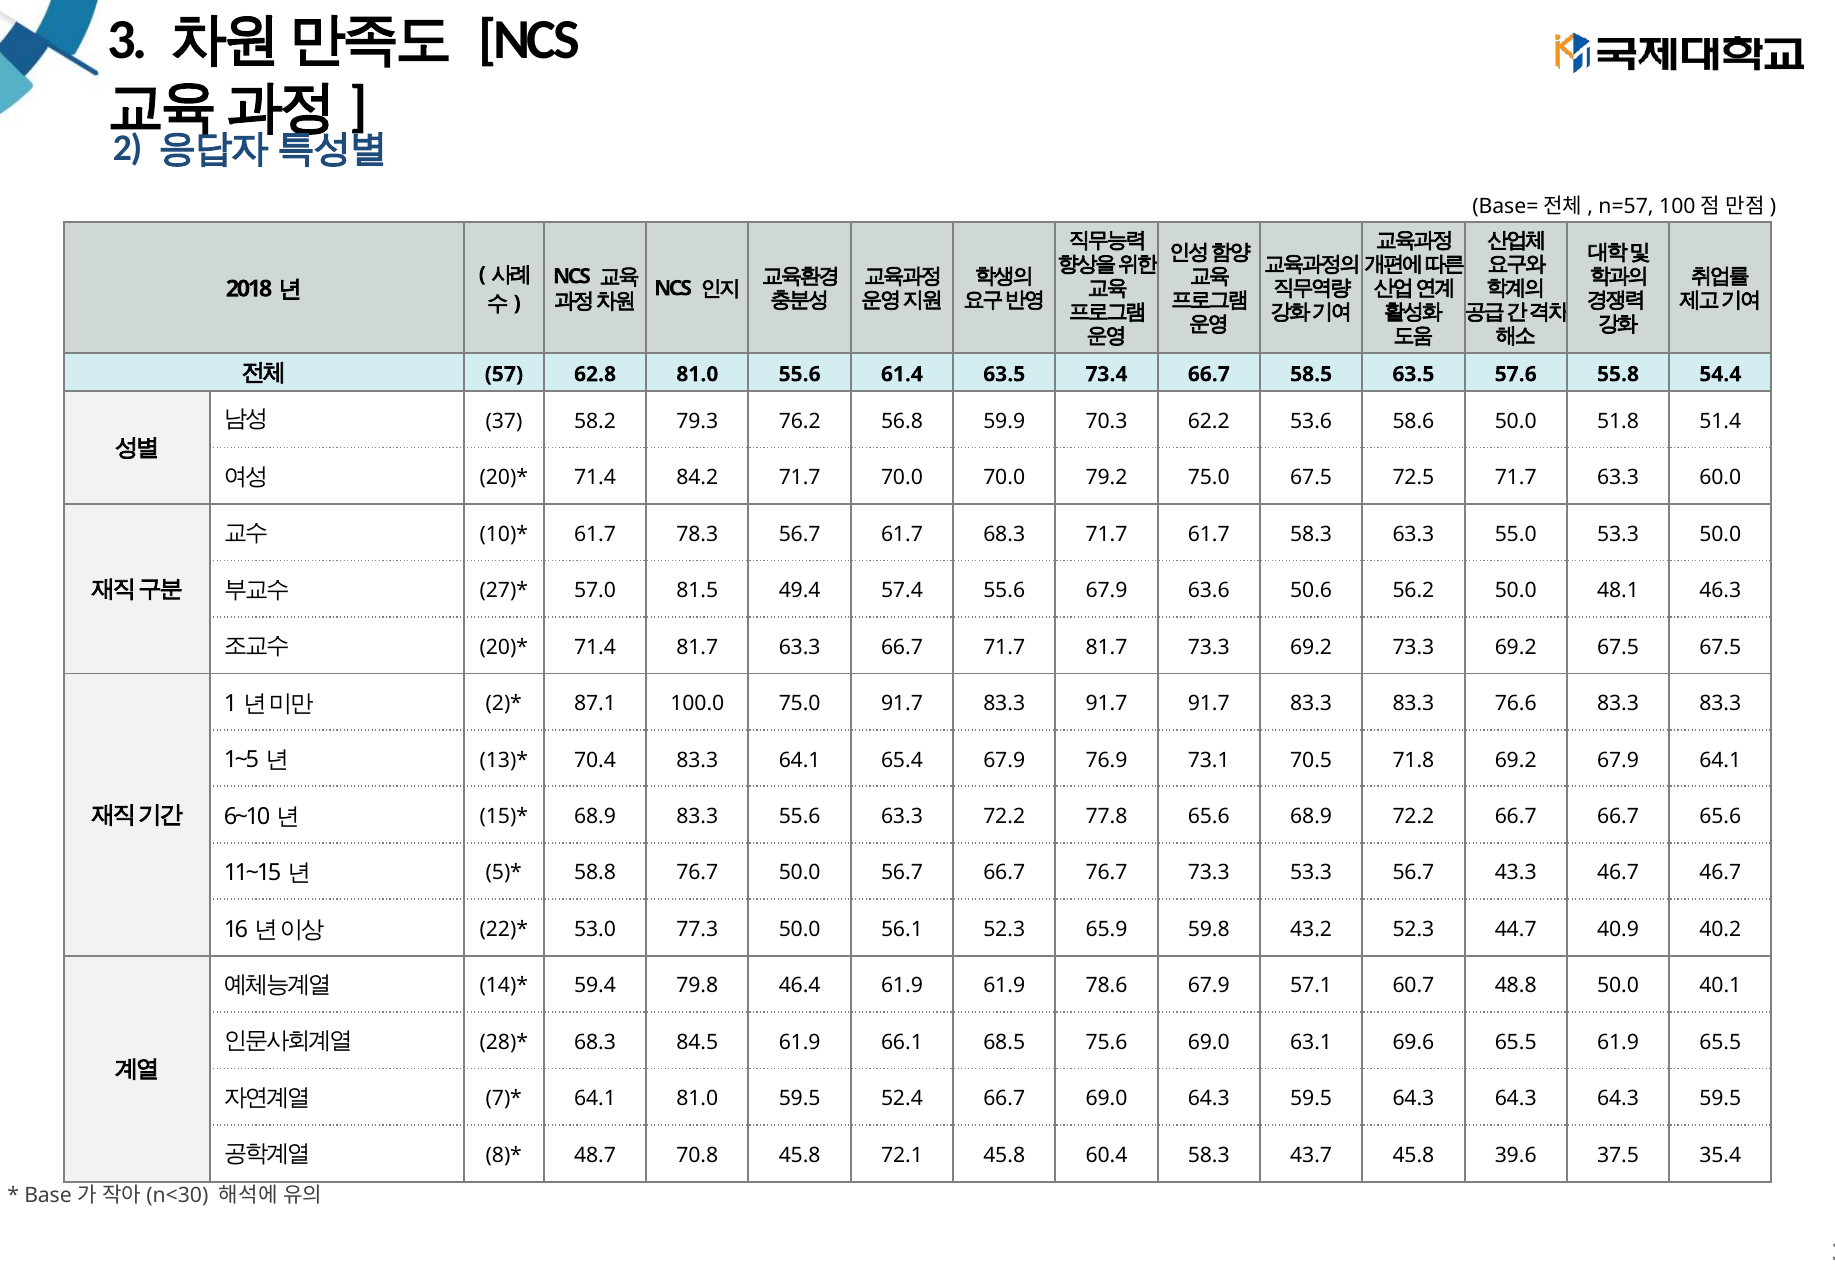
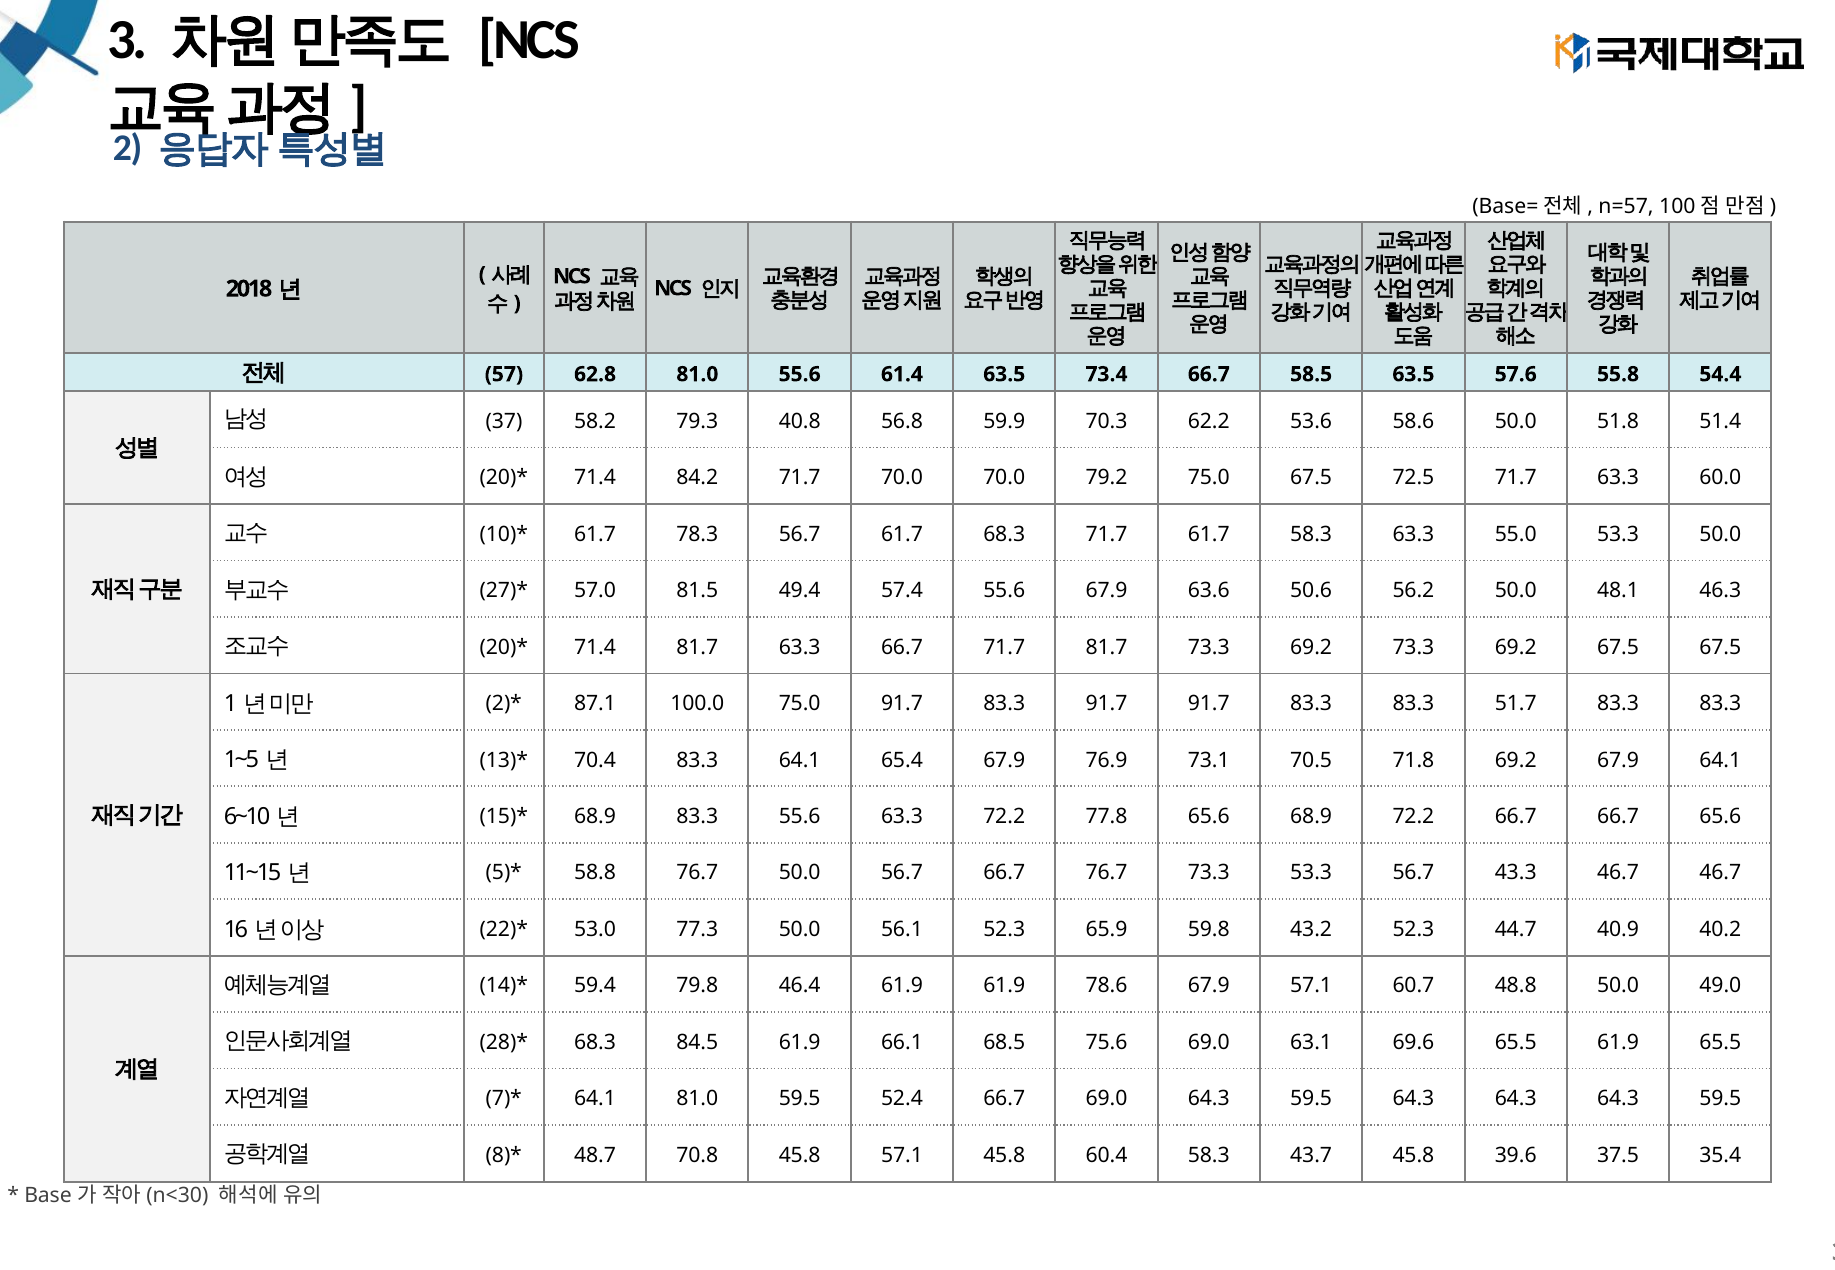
76.2: 76.2 -> 40.8
76.6: 76.6 -> 51.7
40.1: 40.1 -> 49.0
45.8 72.1: 72.1 -> 57.1
